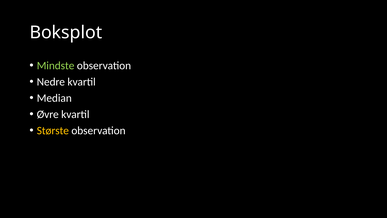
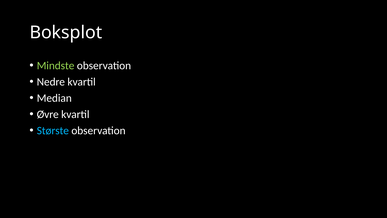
Største colour: yellow -> light blue
